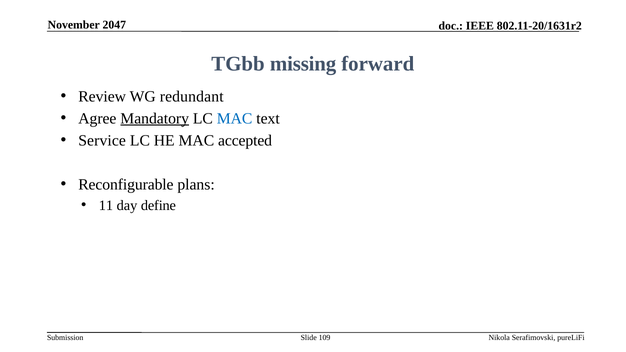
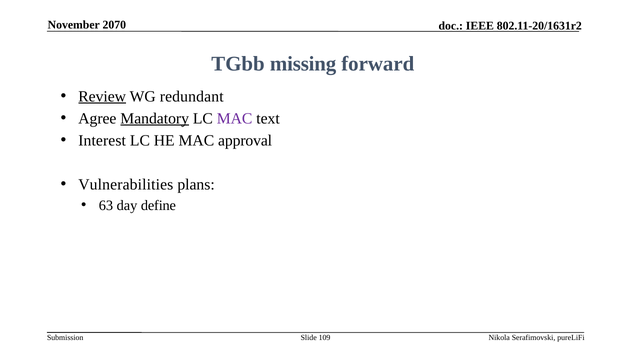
2047: 2047 -> 2070
Review underline: none -> present
MAC at (235, 119) colour: blue -> purple
Service: Service -> Interest
accepted: accepted -> approval
Reconfigurable: Reconfigurable -> Vulnerabilities
11: 11 -> 63
